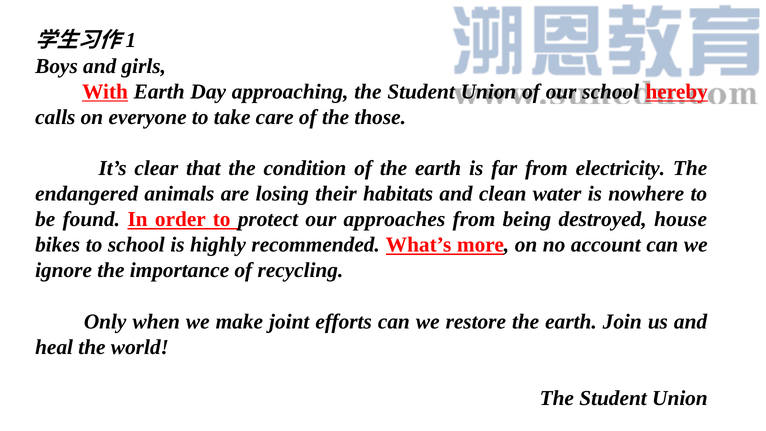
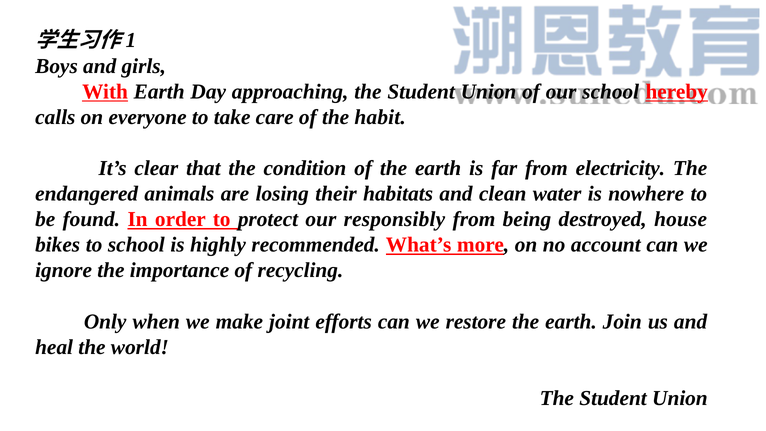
those: those -> habit
approaches: approaches -> responsibly
